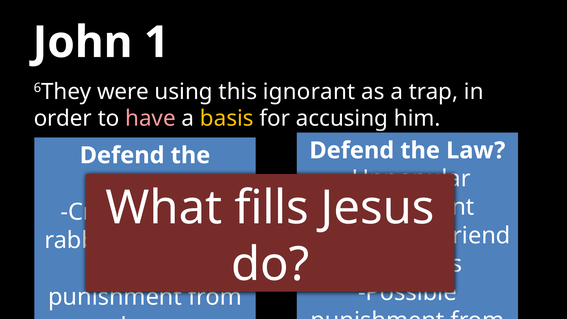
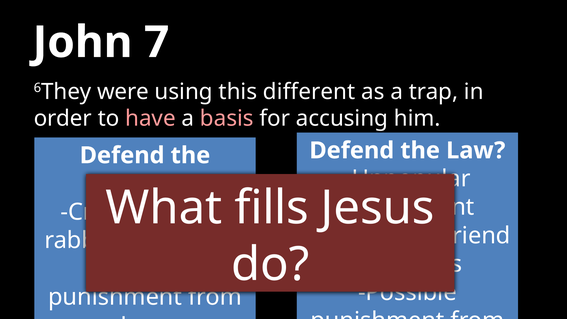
1: 1 -> 7
ignorant: ignorant -> different
basis colour: yellow -> pink
